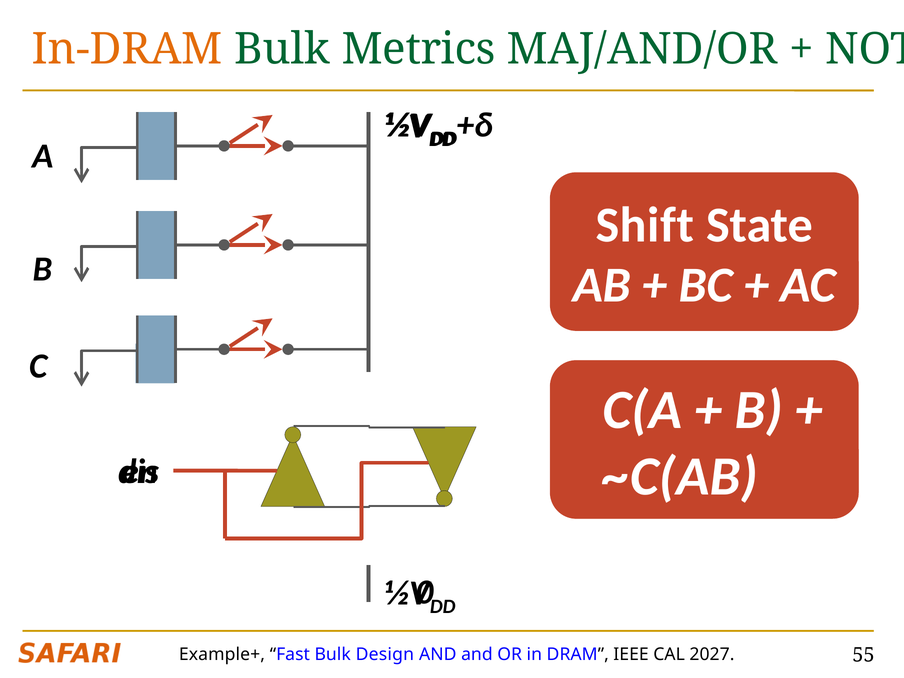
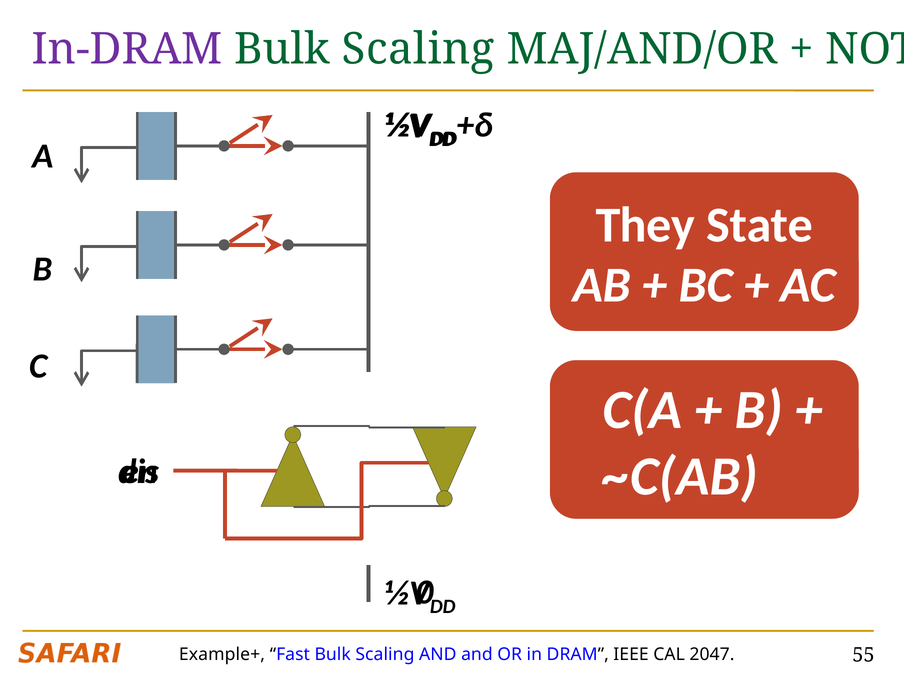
In-DRAM colour: orange -> purple
Metrics at (419, 49): Metrics -> Scaling
Shift: Shift -> They
Fast Bulk Design: Design -> Scaling
2027: 2027 -> 2047
